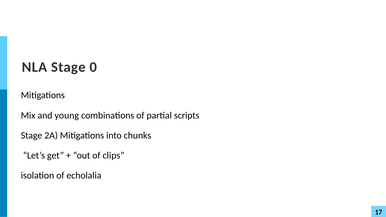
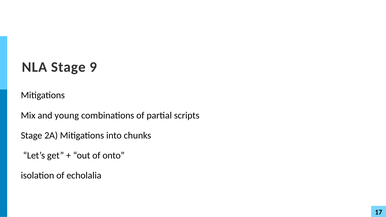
0: 0 -> 9
clips: clips -> onto
